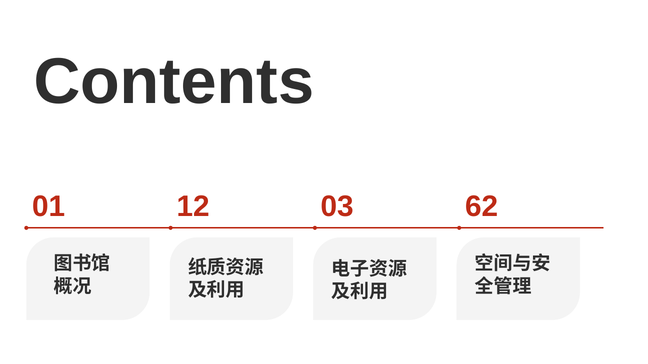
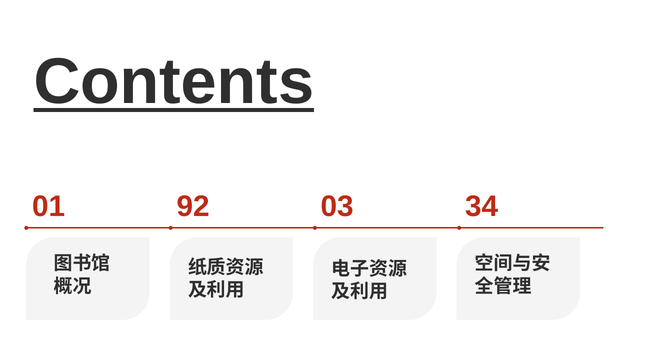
Contents underline: none -> present
12: 12 -> 92
62: 62 -> 34
